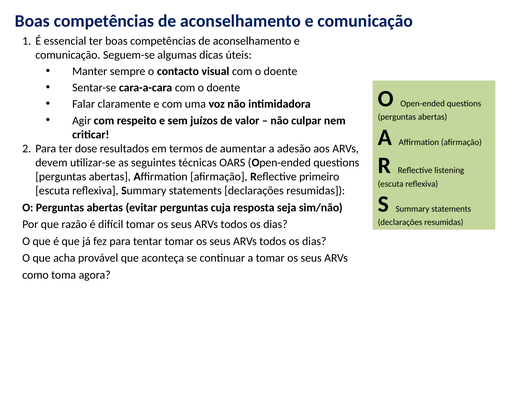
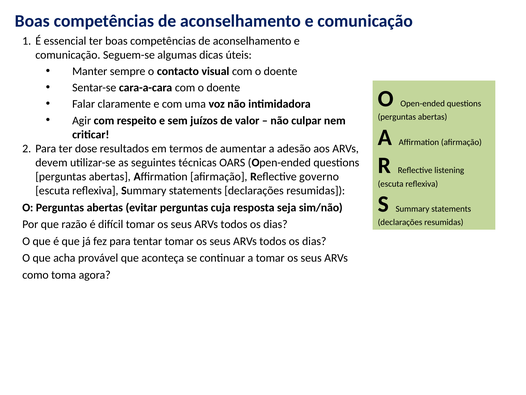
primeiro: primeiro -> governo
